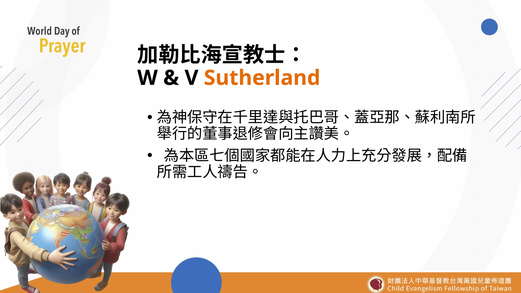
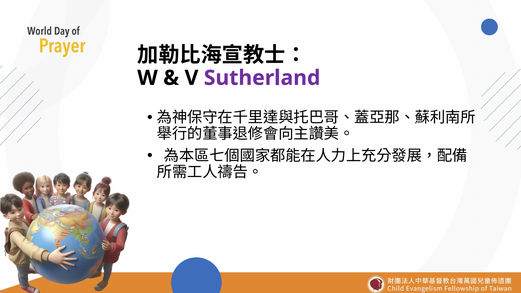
Sutherland colour: orange -> purple
